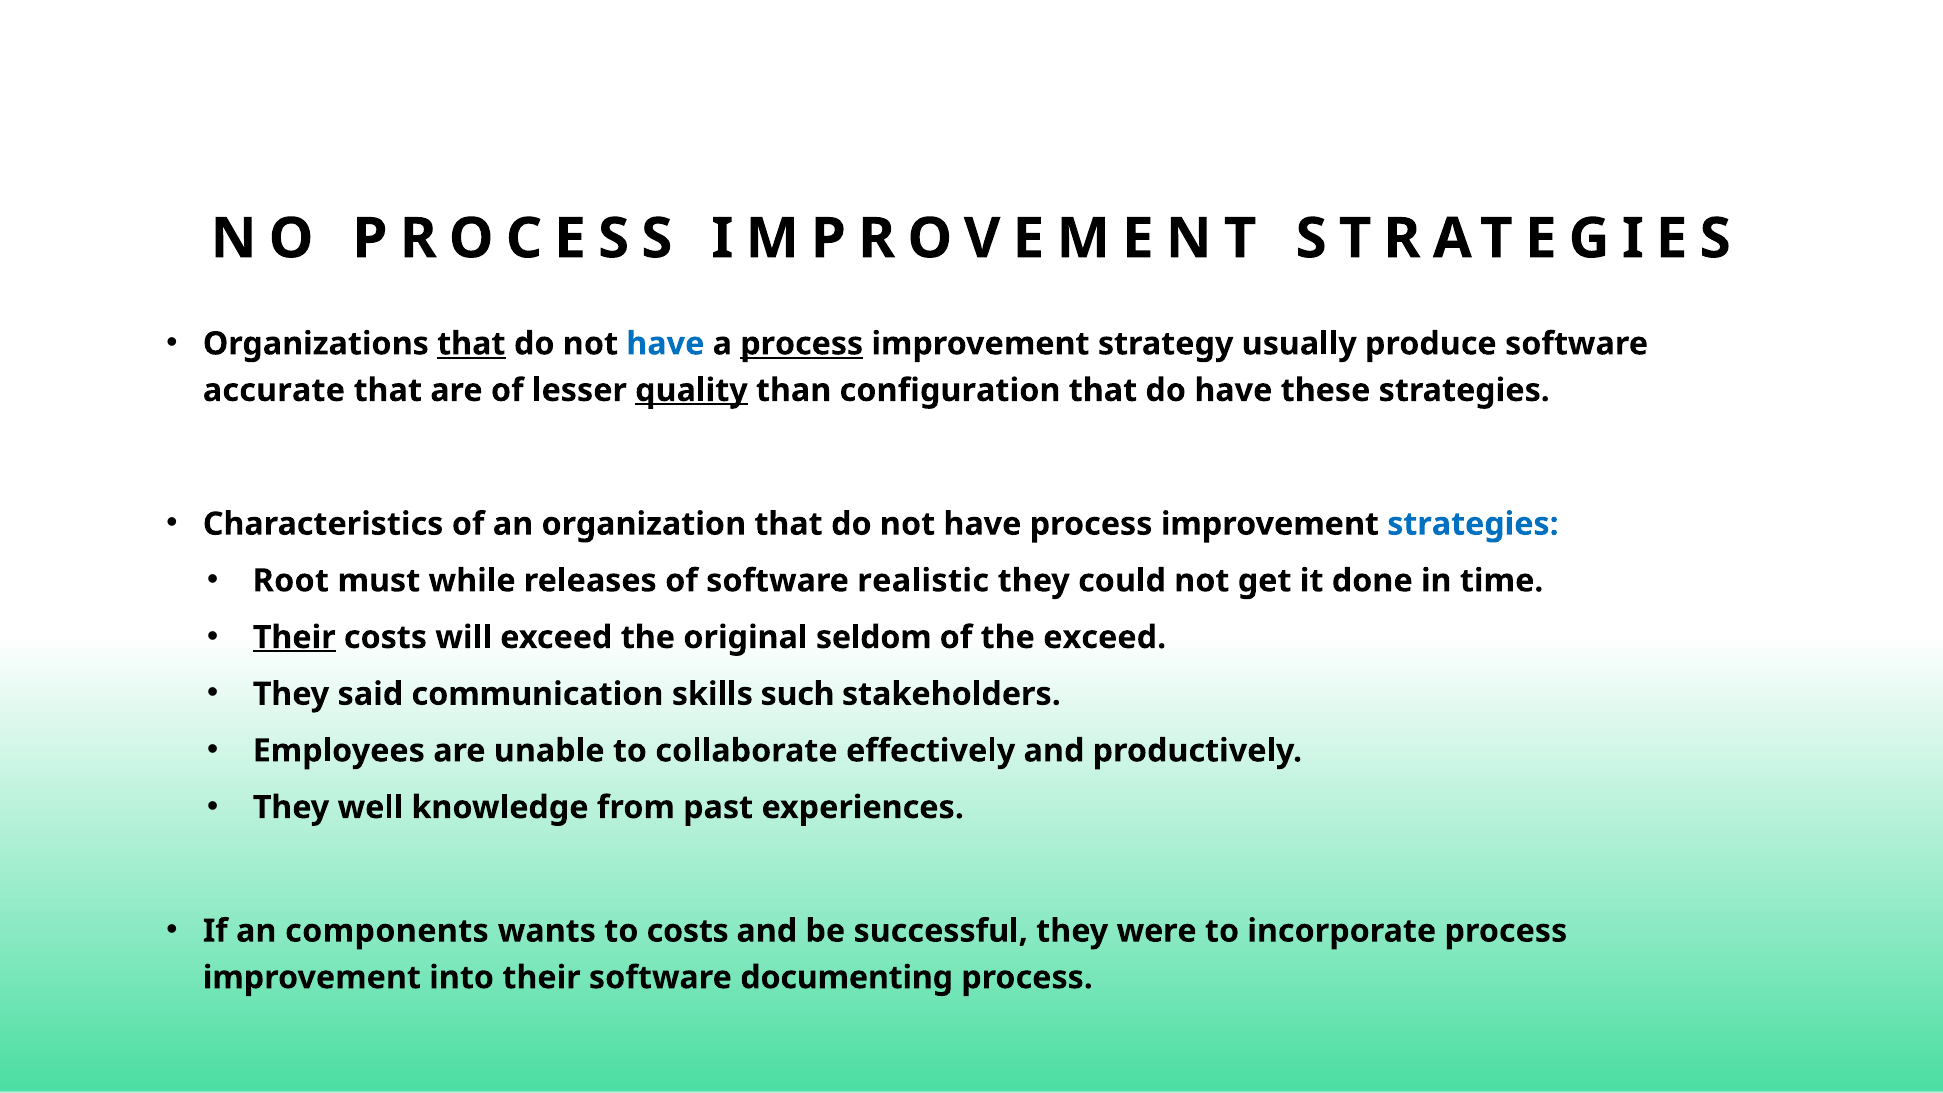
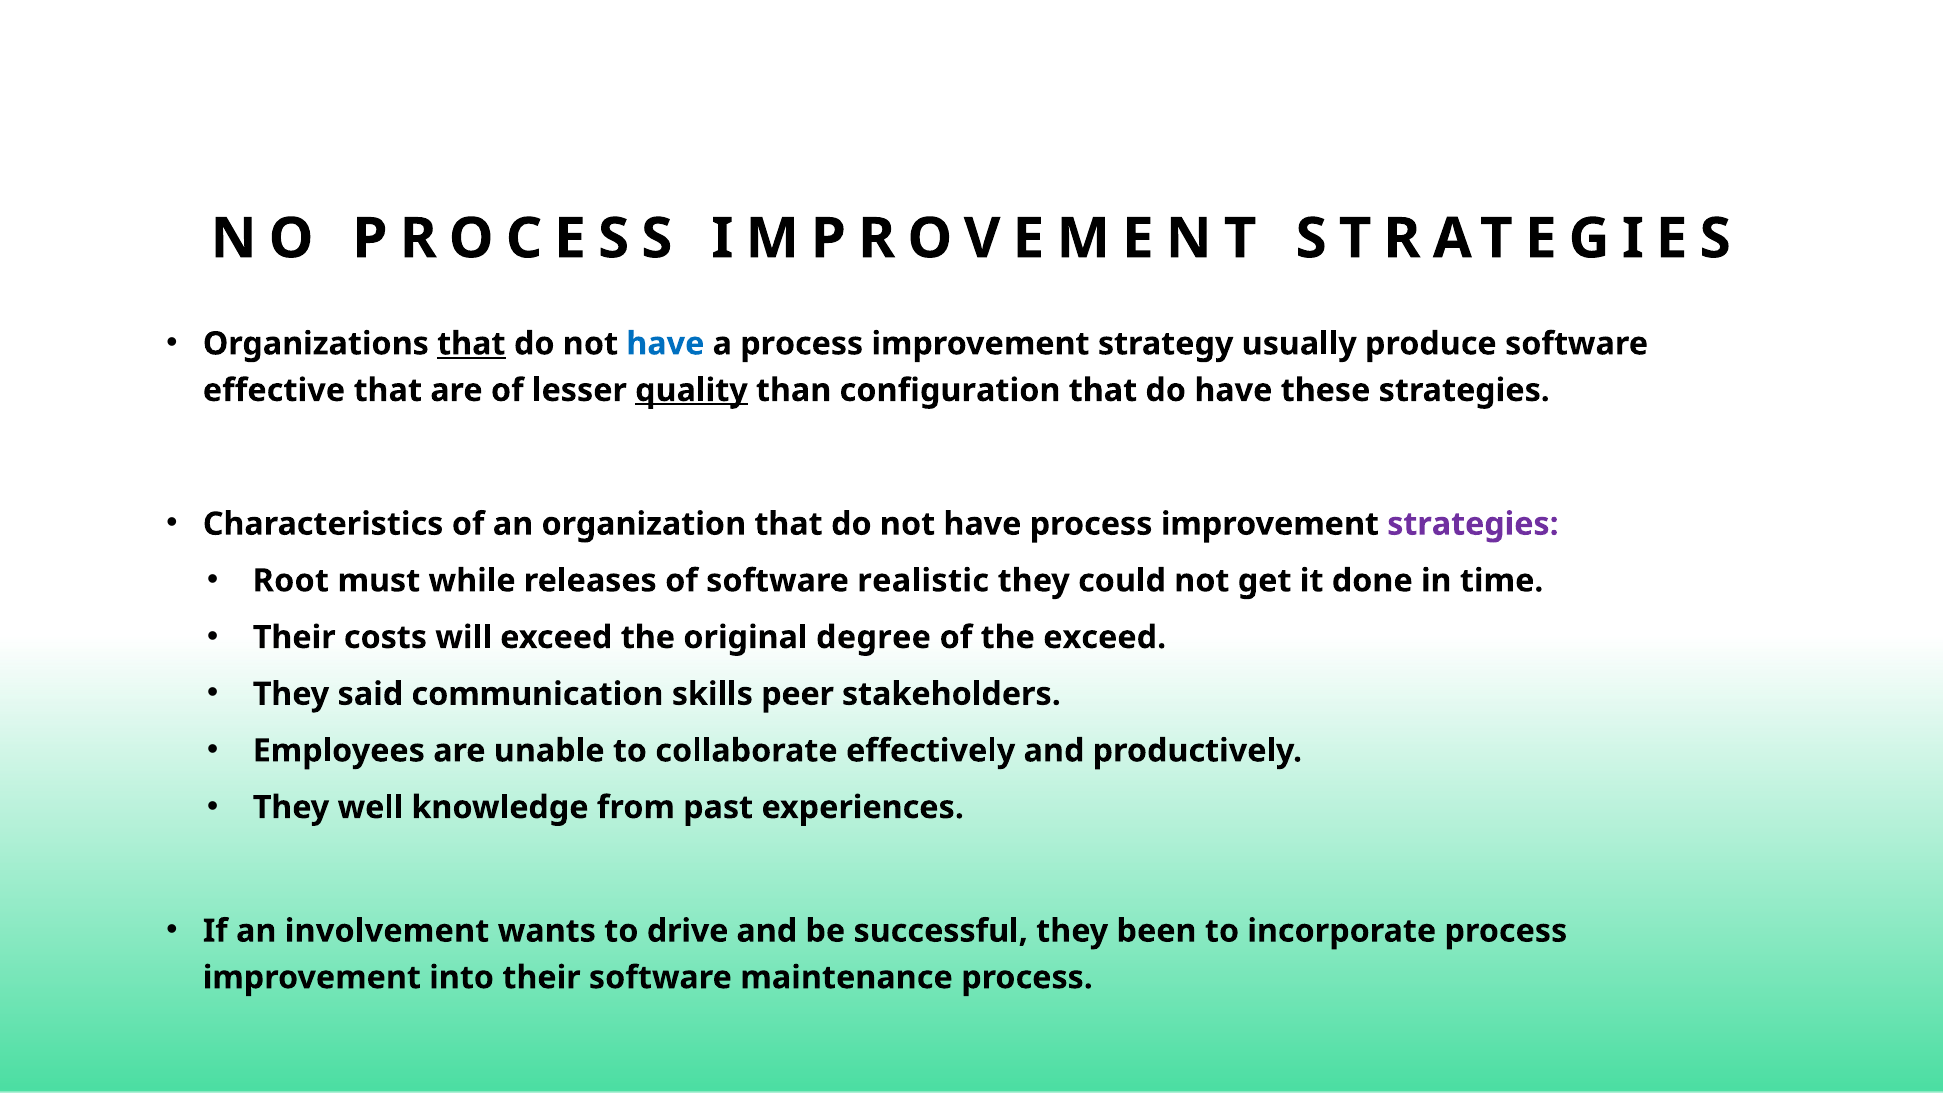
process at (802, 344) underline: present -> none
accurate: accurate -> effective
strategies at (1473, 524) colour: blue -> purple
Their at (294, 637) underline: present -> none
seldom: seldom -> degree
such: such -> peer
components: components -> involvement
to costs: costs -> drive
were: were -> been
documenting: documenting -> maintenance
